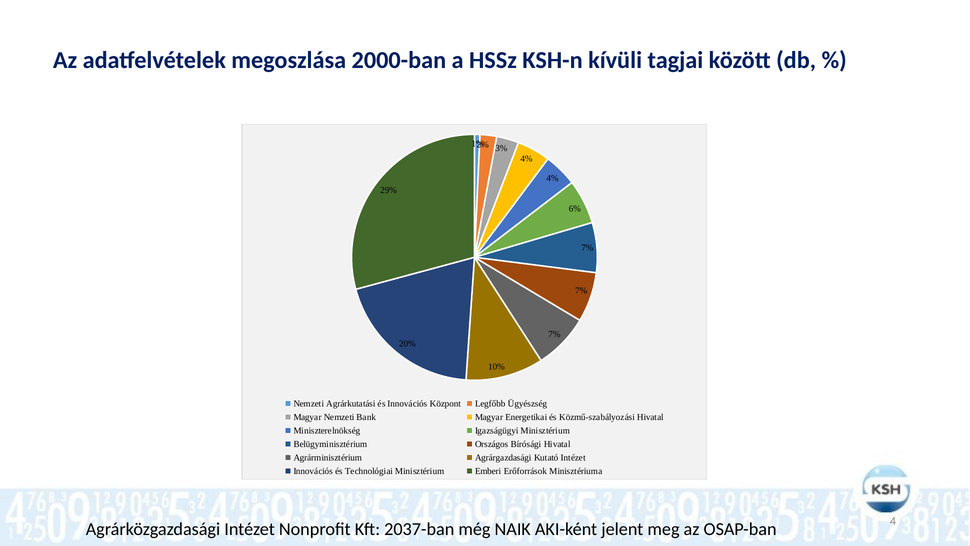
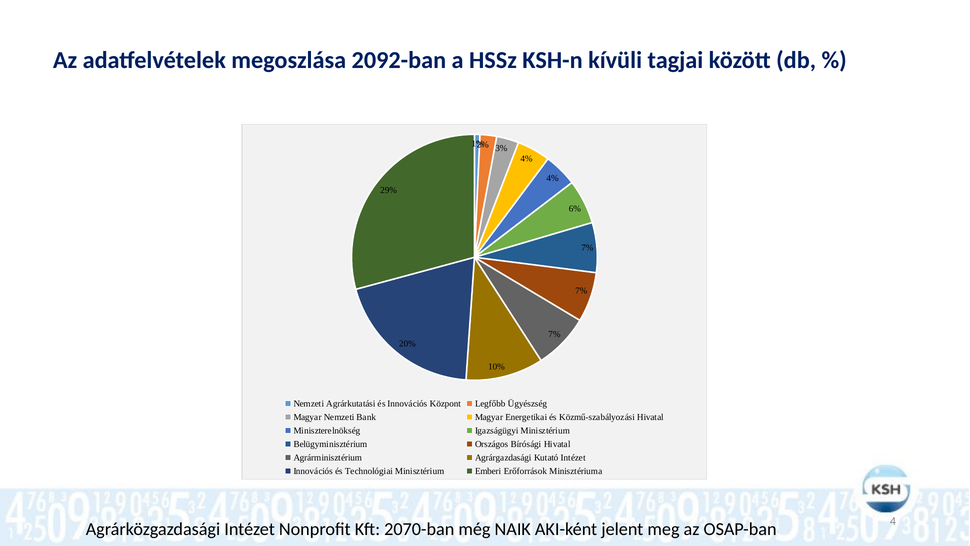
2000-ban: 2000-ban -> 2092-ban
2037-ban: 2037-ban -> 2070-ban
